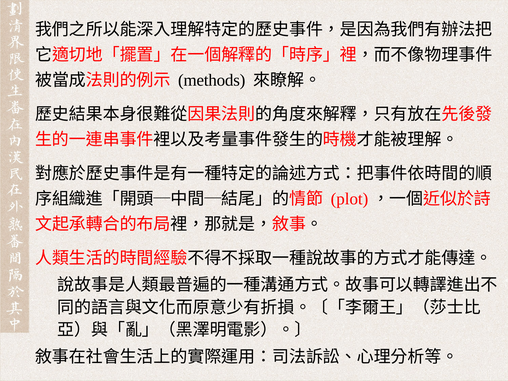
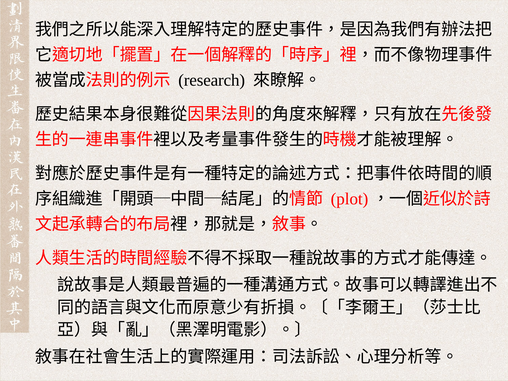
methods: methods -> research
